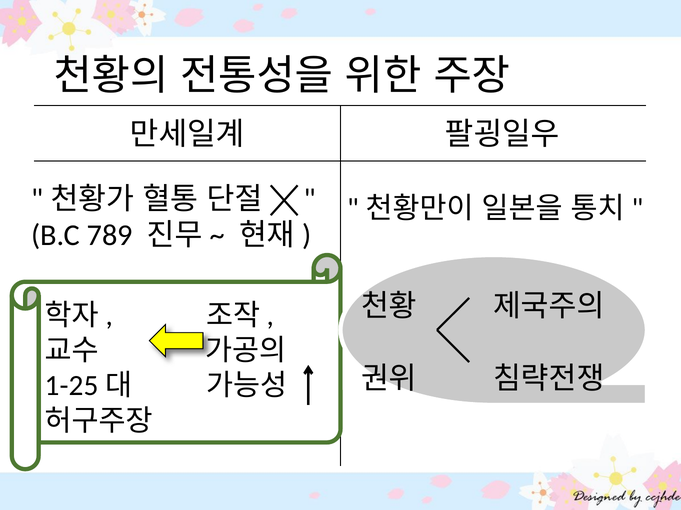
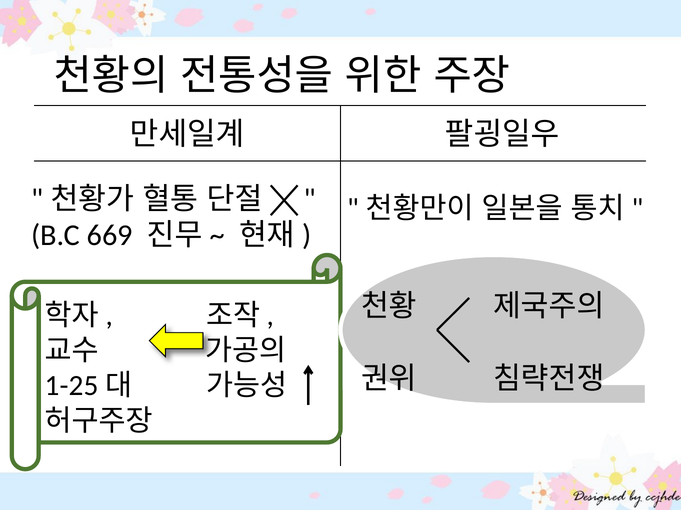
789: 789 -> 669
